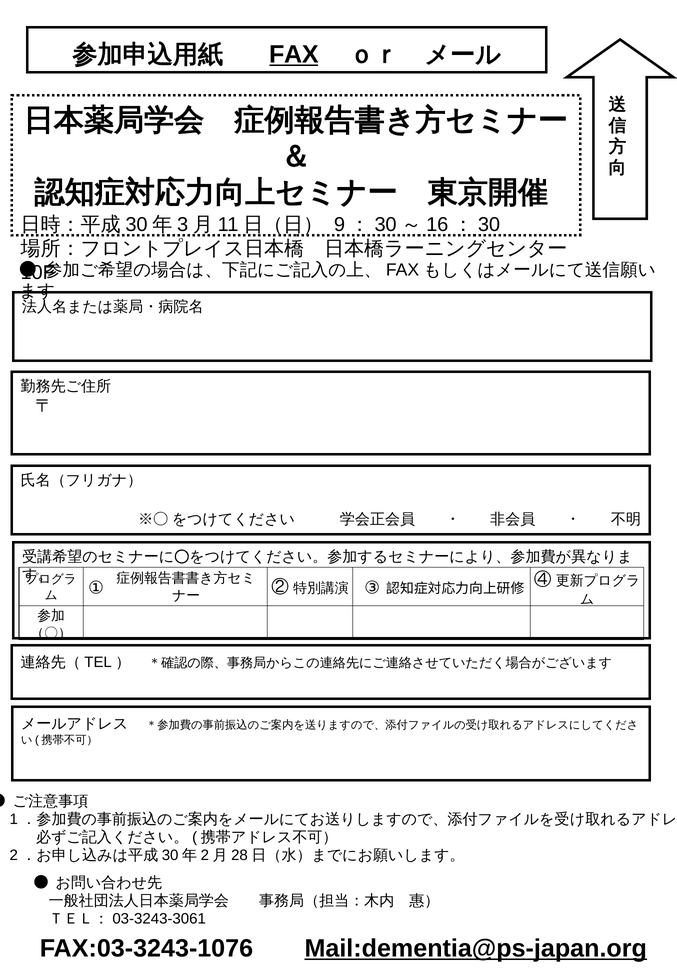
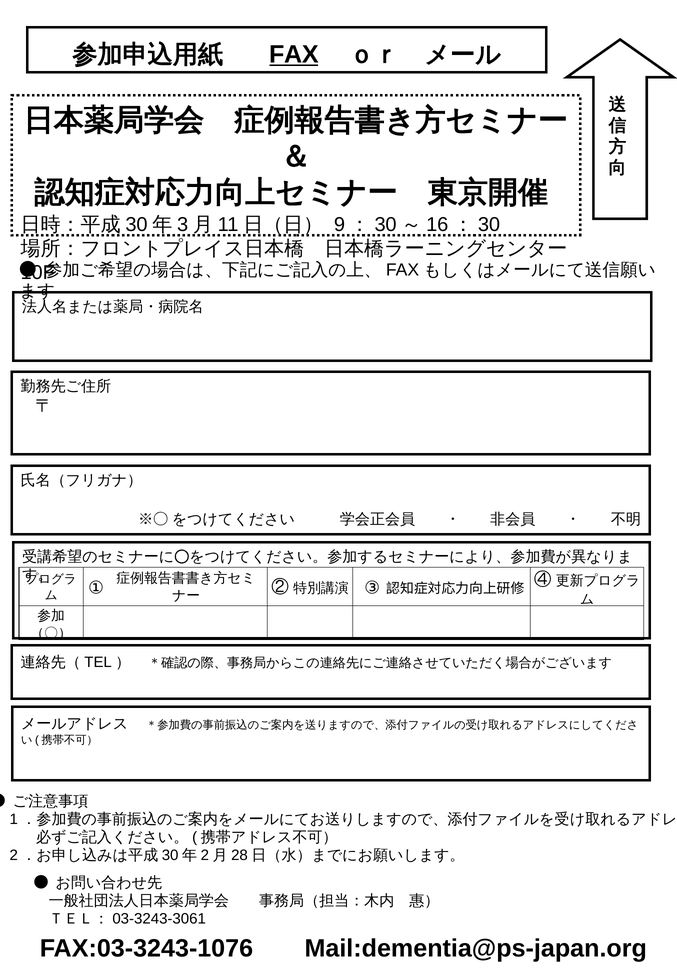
Mail:dementia@ps-japan.org underline: present -> none
